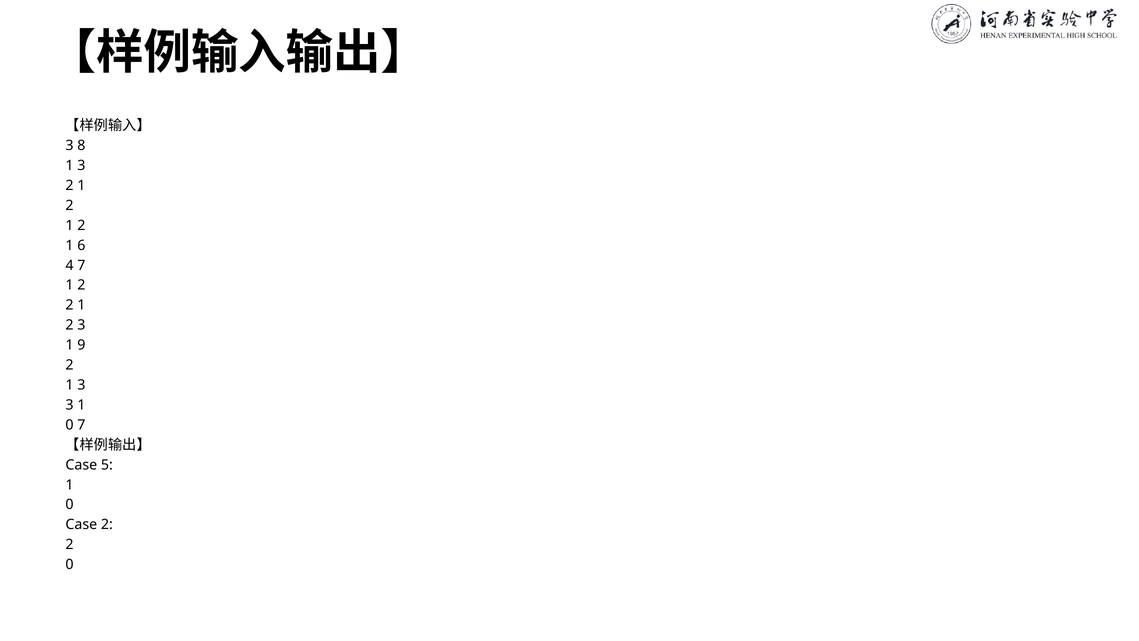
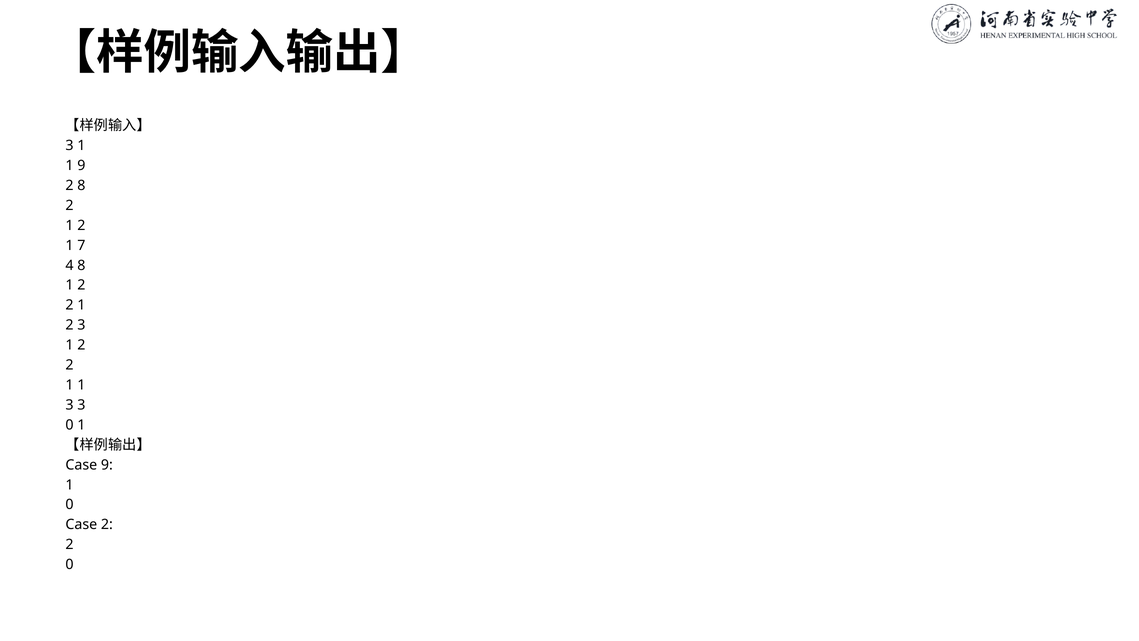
8 at (81, 146): 8 -> 1
3 at (81, 165): 3 -> 9
1 at (81, 185): 1 -> 8
6: 6 -> 7
4 7: 7 -> 8
9 at (81, 345): 9 -> 2
3 at (81, 385): 3 -> 1
1 at (81, 405): 1 -> 3
0 7: 7 -> 1
Case 5: 5 -> 9
